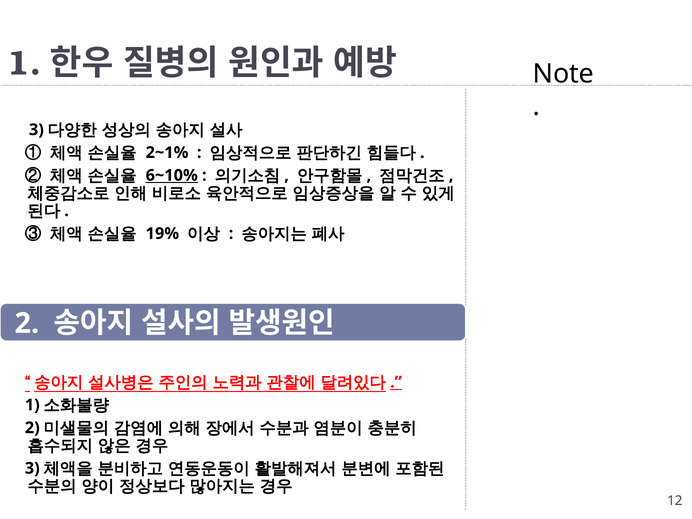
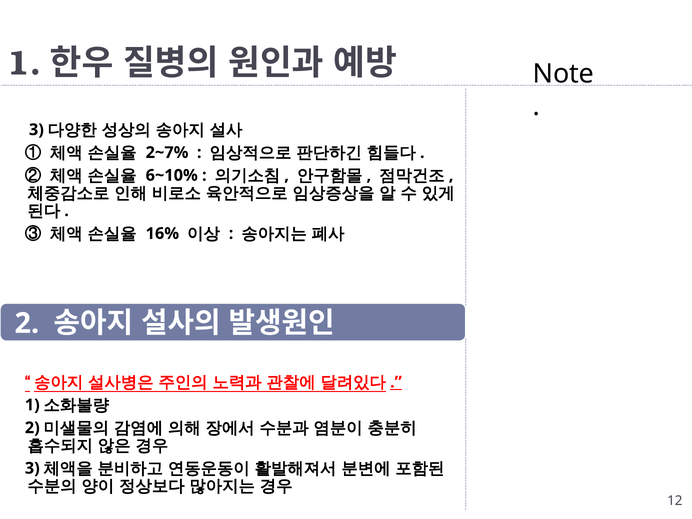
2~1%: 2~1% -> 2~7%
6~10% underline: present -> none
19%: 19% -> 16%
